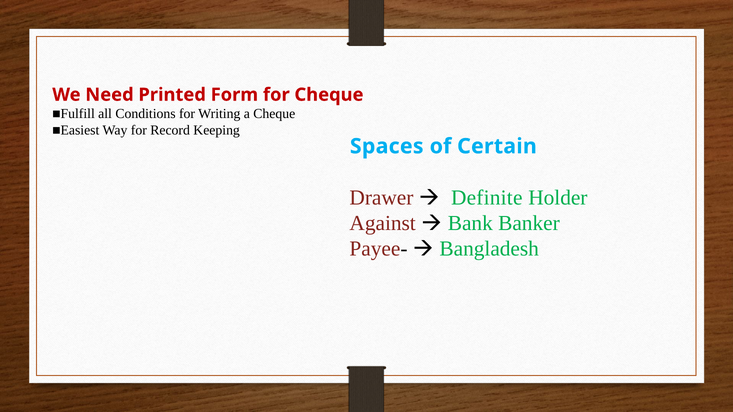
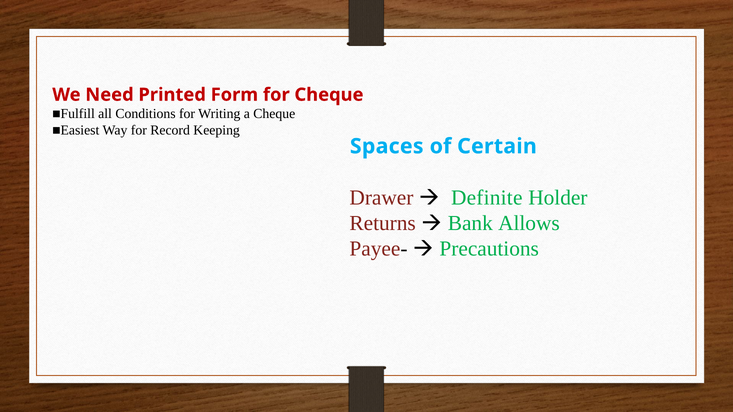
Against: Against -> Returns
Banker: Banker -> Allows
Bangladesh: Bangladesh -> Precautions
